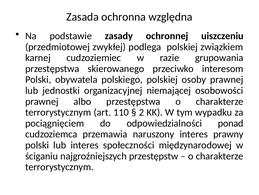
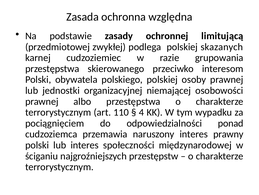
uiszczeniu: uiszczeniu -> limitującą
związkiem: związkiem -> skazanych
2: 2 -> 4
